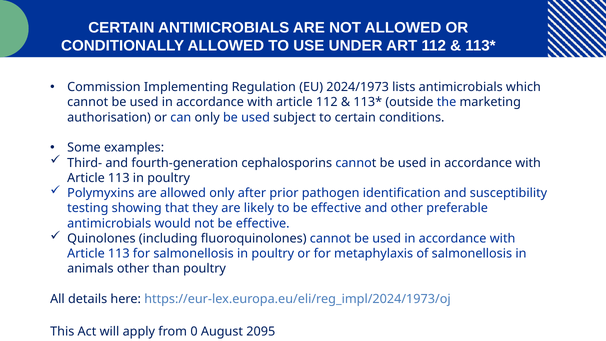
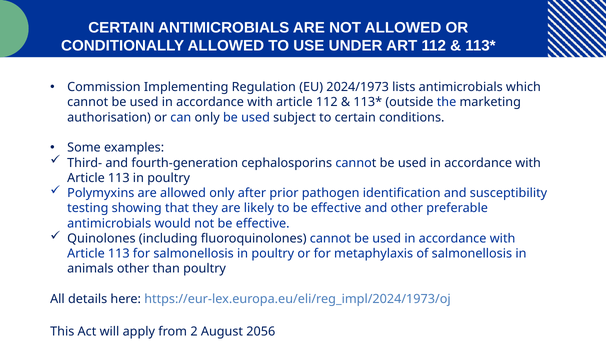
0: 0 -> 2
2095: 2095 -> 2056
